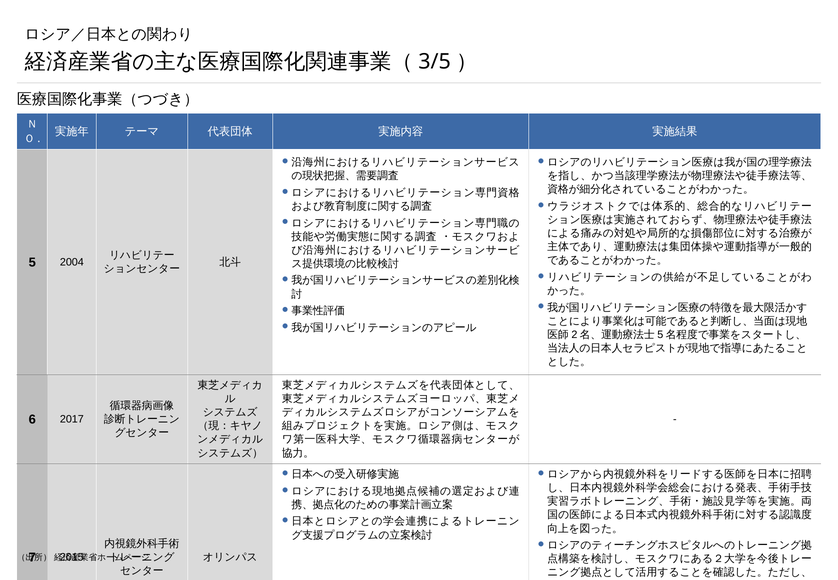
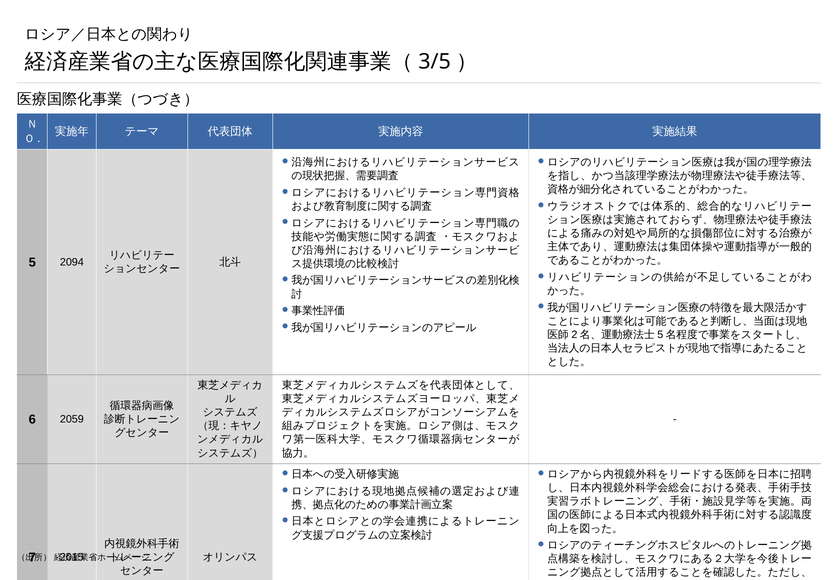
2004: 2004 -> 2094
2017: 2017 -> 2059
